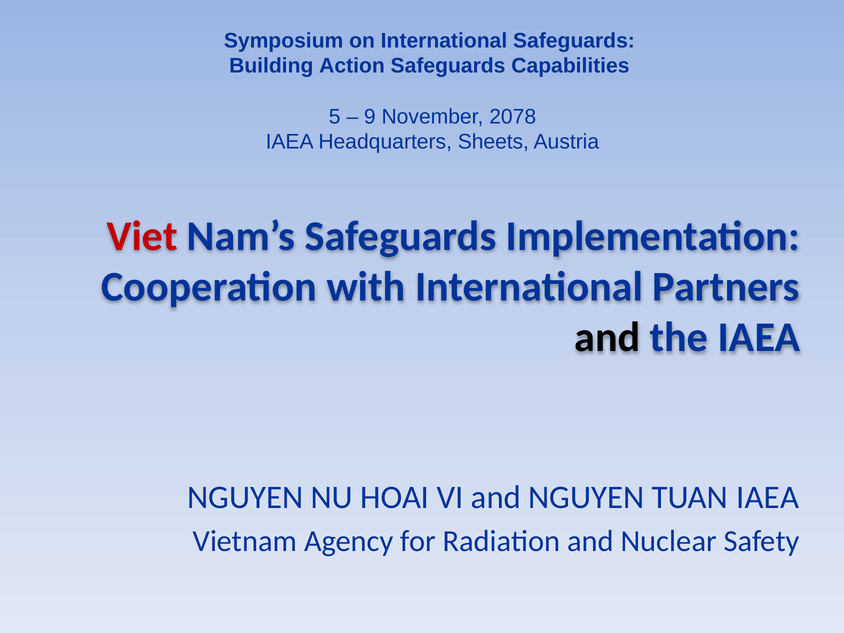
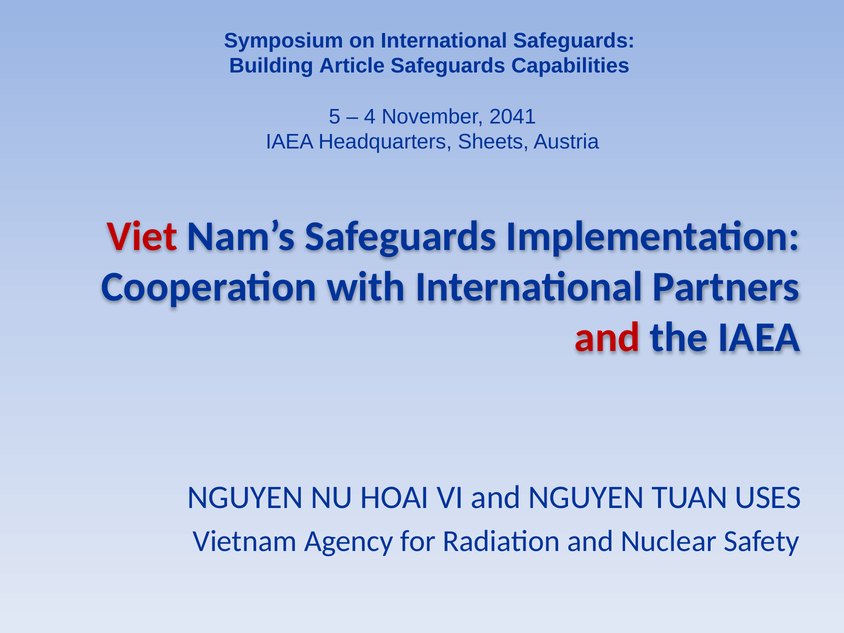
Action: Action -> Article
9: 9 -> 4
2078: 2078 -> 2041
and at (607, 337) colour: black -> red
TUAN IAEA: IAEA -> USES
